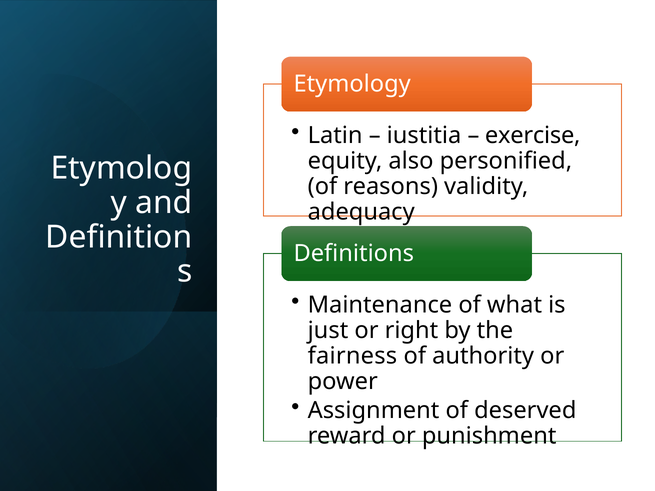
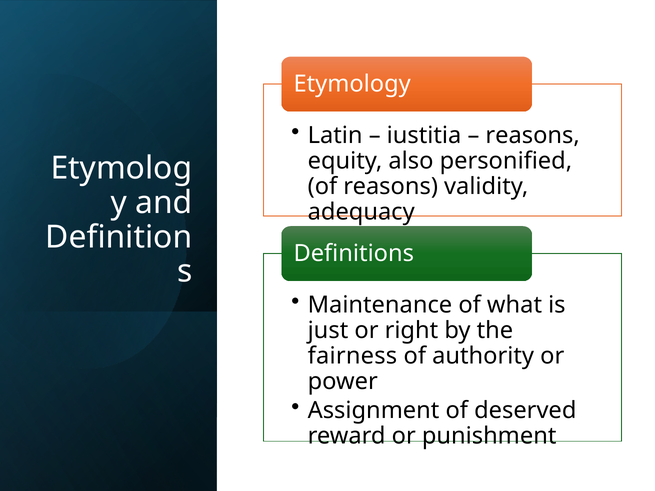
exercise at (533, 136): exercise -> reasons
